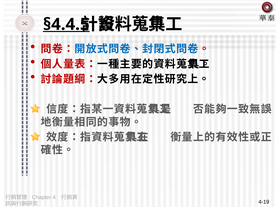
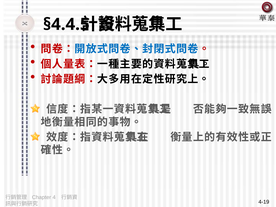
§4.4.5 underline: present -> none
